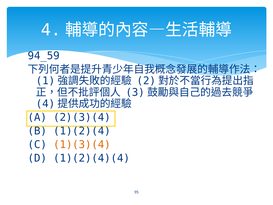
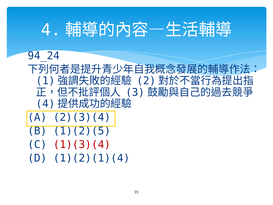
94_59: 94_59 -> 94_24
1)(2)(4: 1)(2)(4 -> 1)(2)(5
1)(3)(4 colour: orange -> red
1)(2)(4)(4: 1)(2)(4)(4 -> 1)(2)(1)(4
